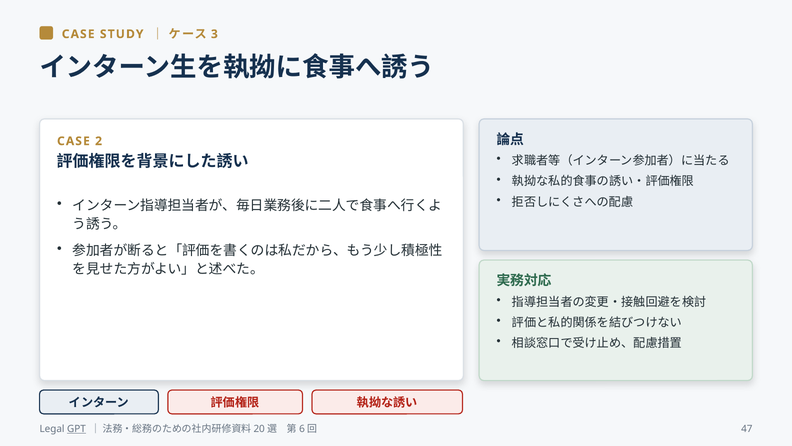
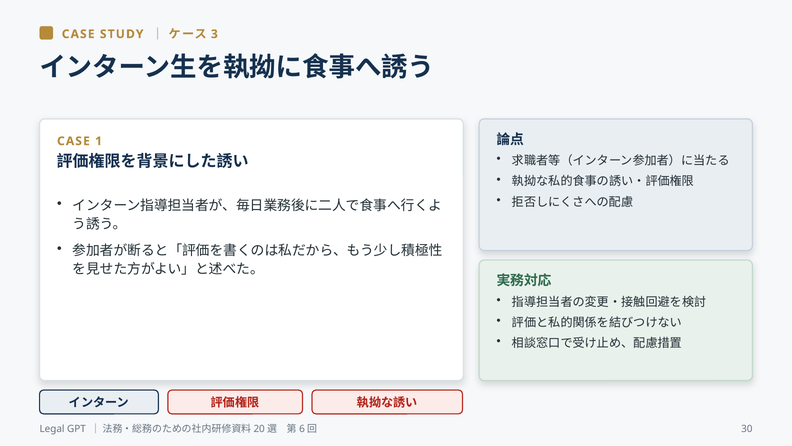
2: 2 -> 1
GPT underline: present -> none
47: 47 -> 30
